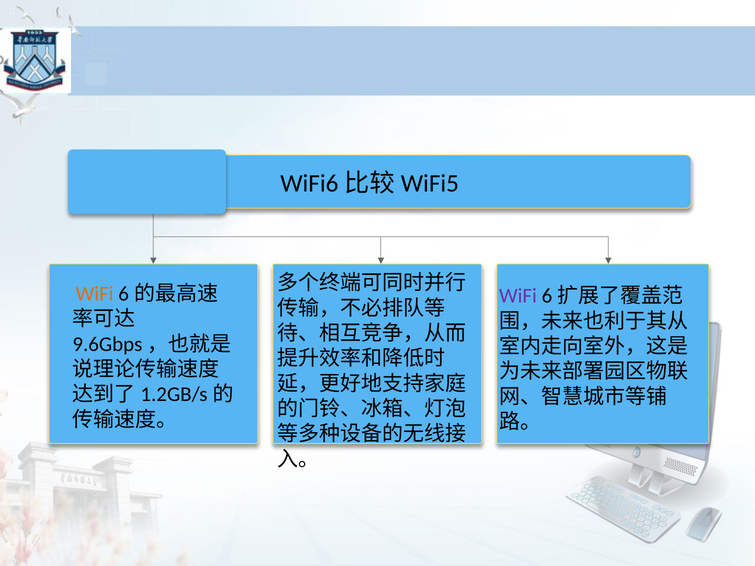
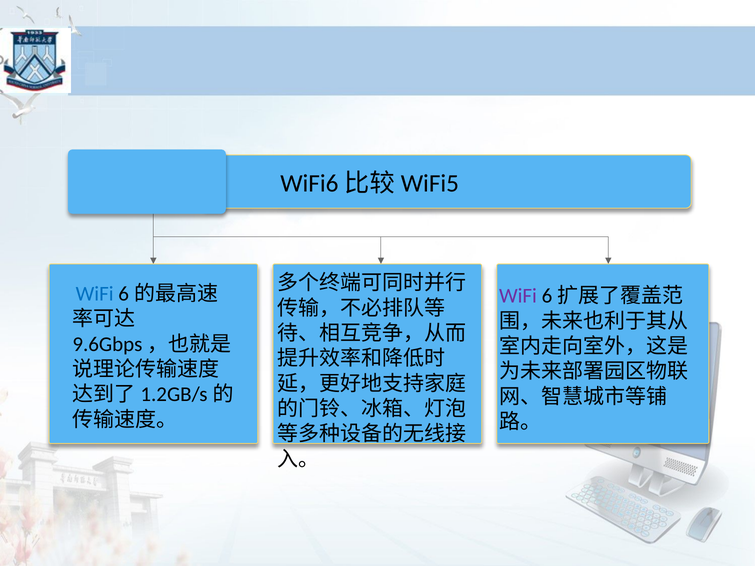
WiFi at (95, 294) colour: orange -> blue
